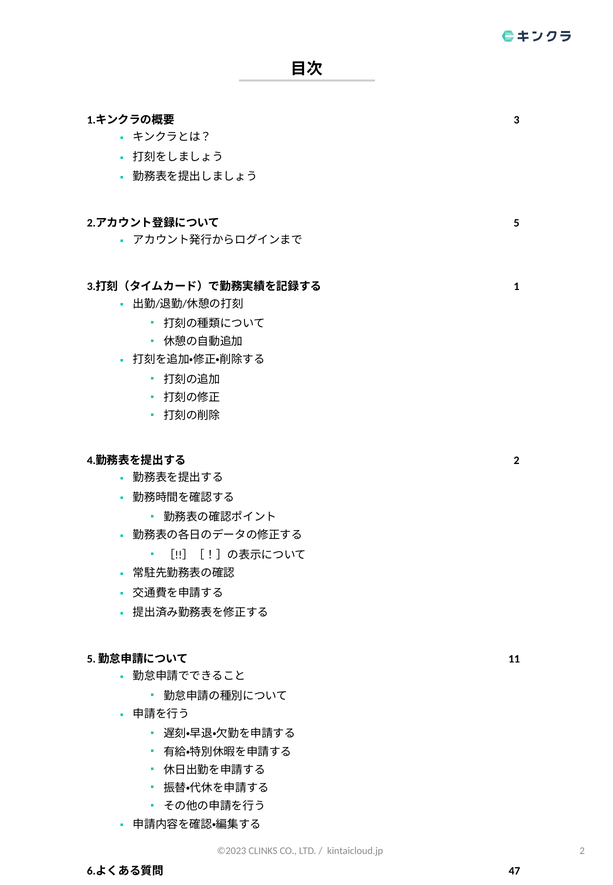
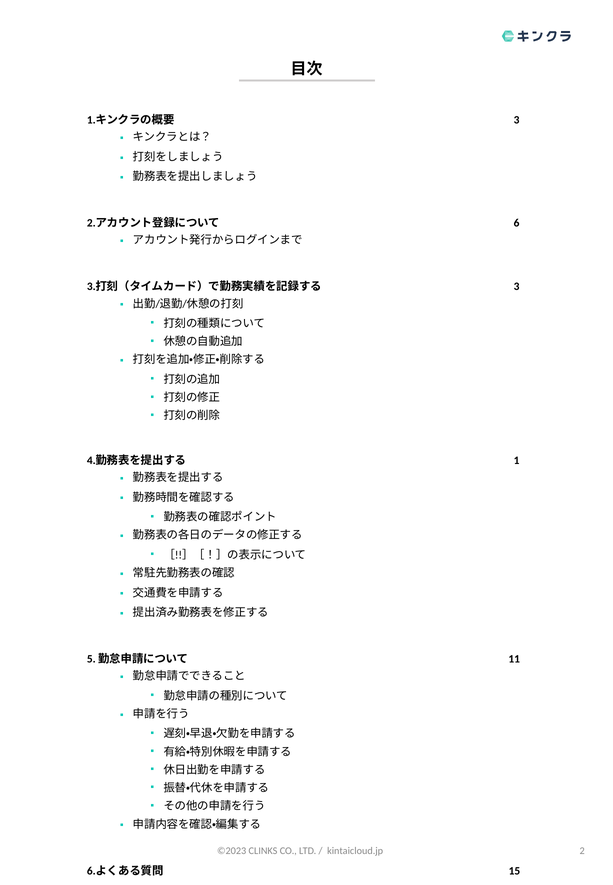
5 at (517, 223): 5 -> 6
1 at (517, 287): 1 -> 3
2 at (517, 461): 2 -> 1
47: 47 -> 15
